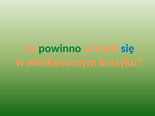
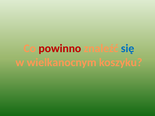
powinno colour: green -> red
